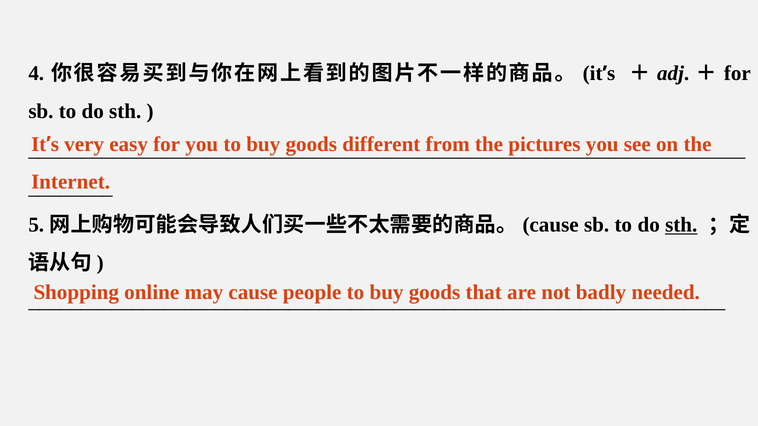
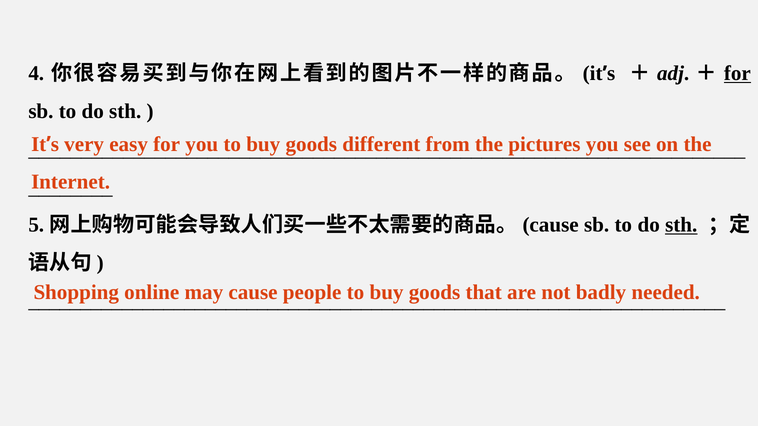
for at (737, 74) underline: none -> present
